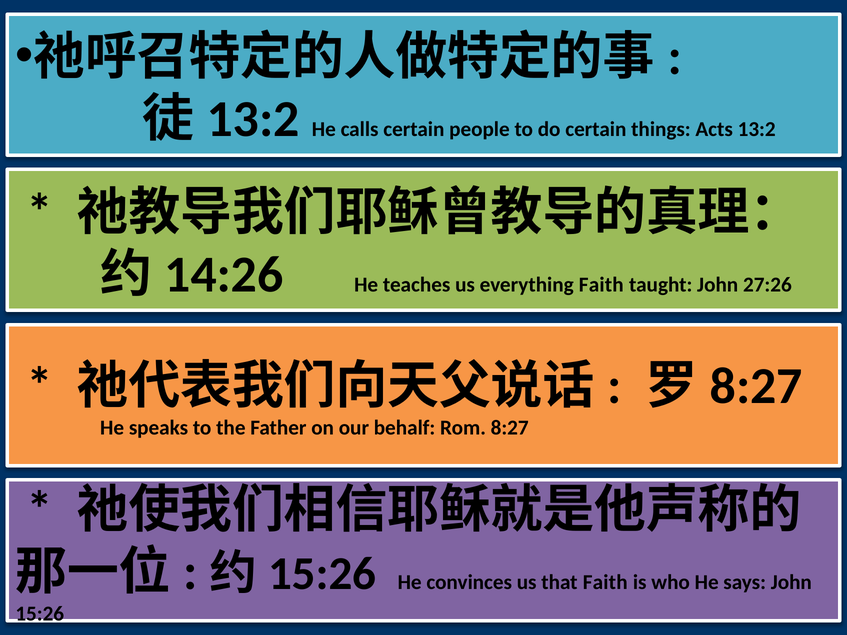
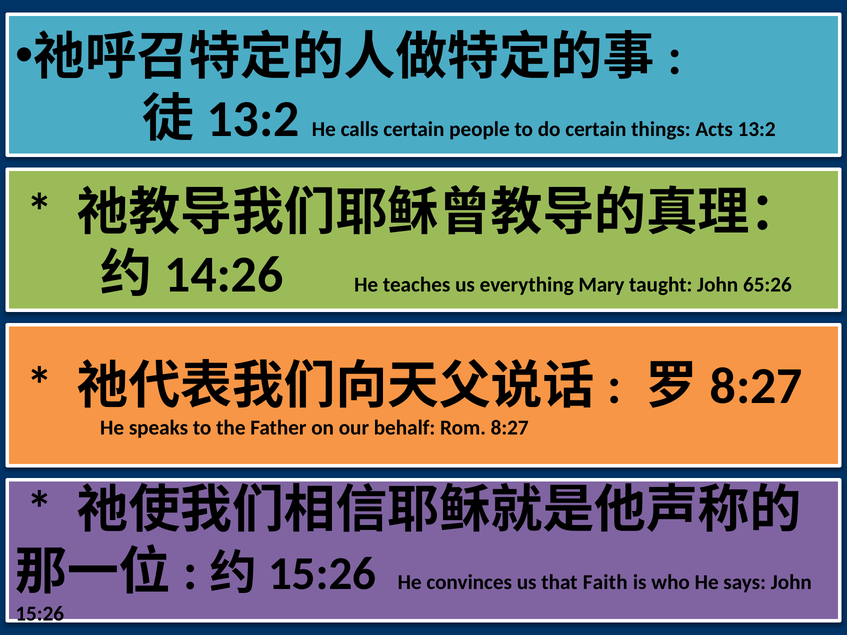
everything Faith: Faith -> Mary
27:26: 27:26 -> 65:26
